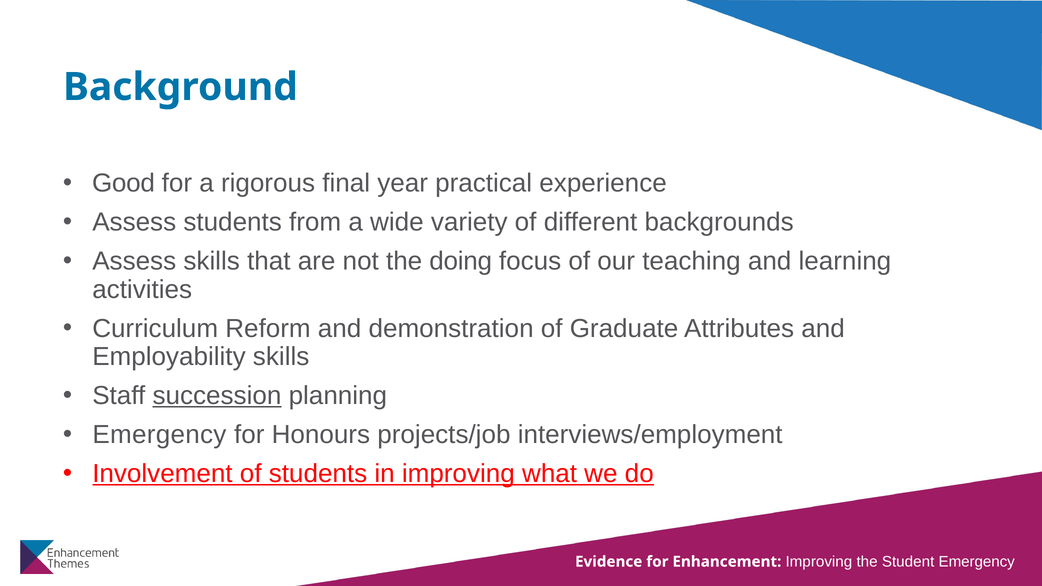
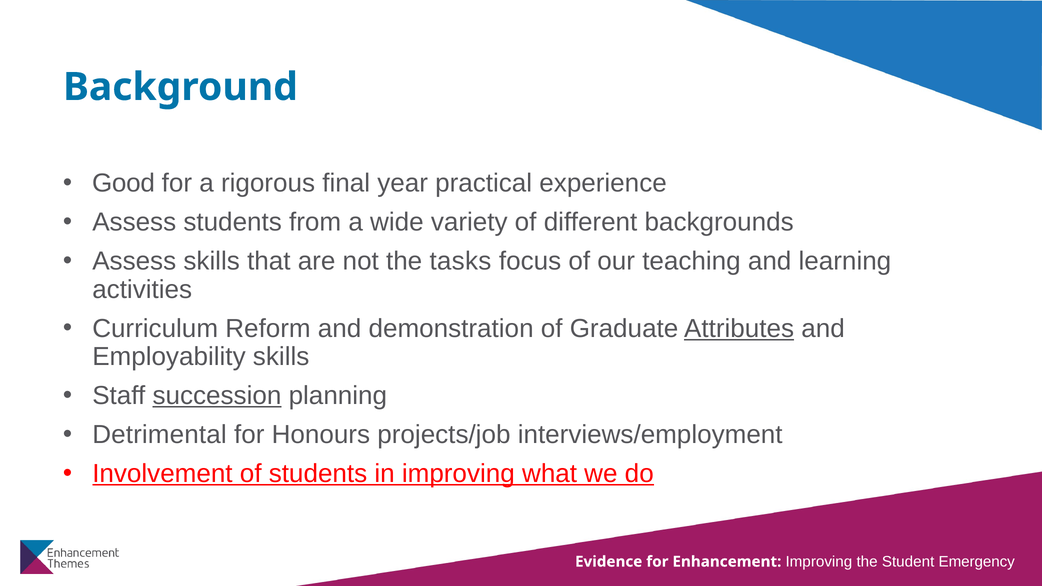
doing: doing -> tasks
Attributes underline: none -> present
Emergency at (159, 435): Emergency -> Detrimental
